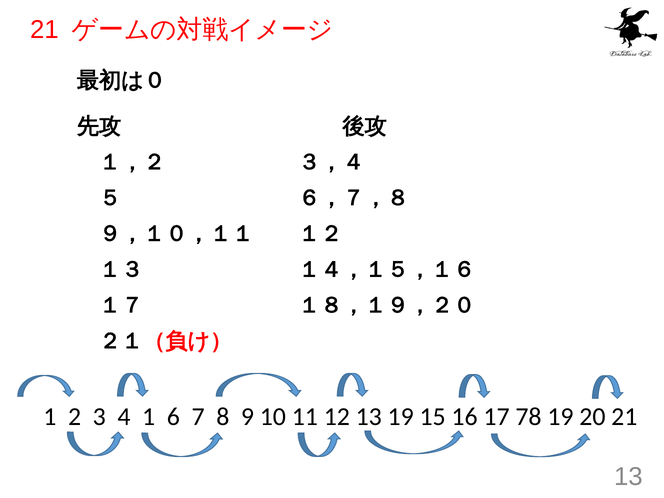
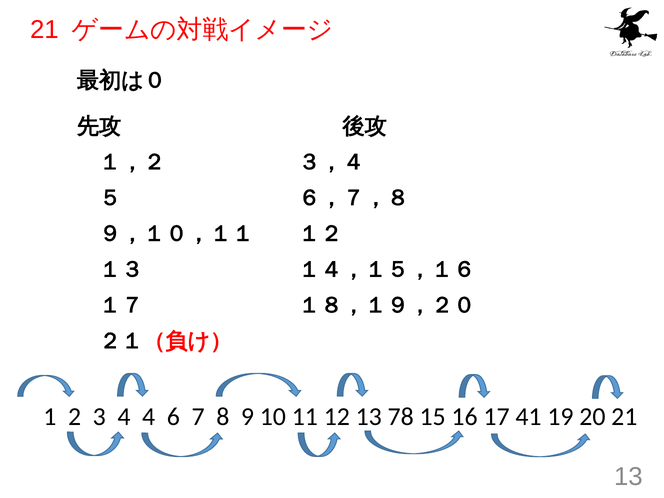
4 1: 1 -> 4
13 19: 19 -> 78
78: 78 -> 41
